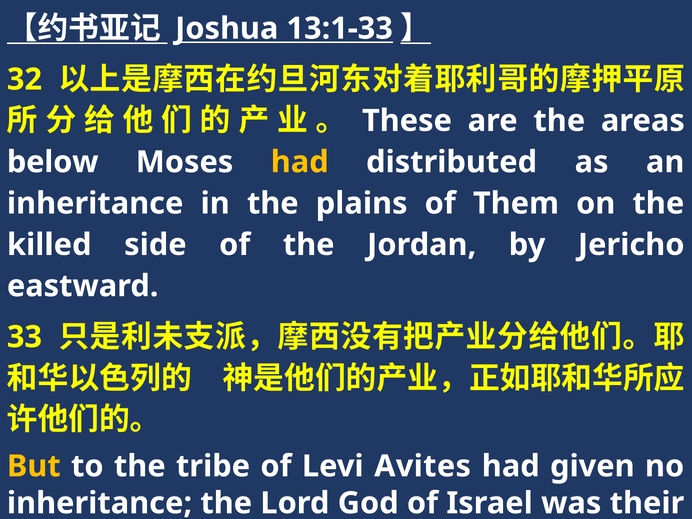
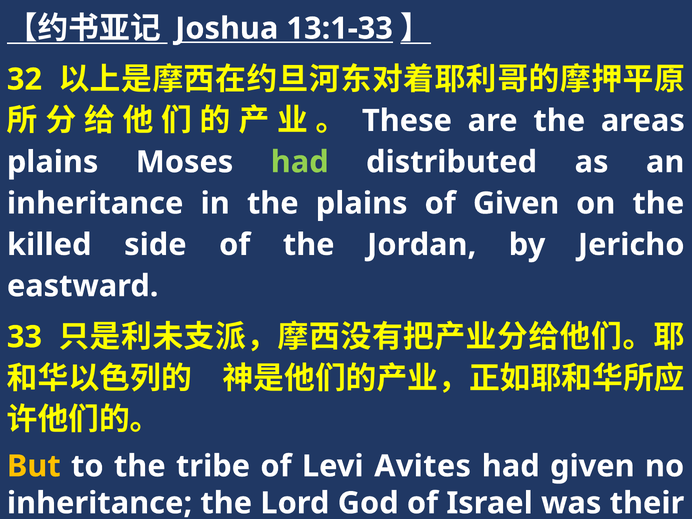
below at (53, 162): below -> plains
had at (300, 162) colour: yellow -> light green
of Them: Them -> Given
